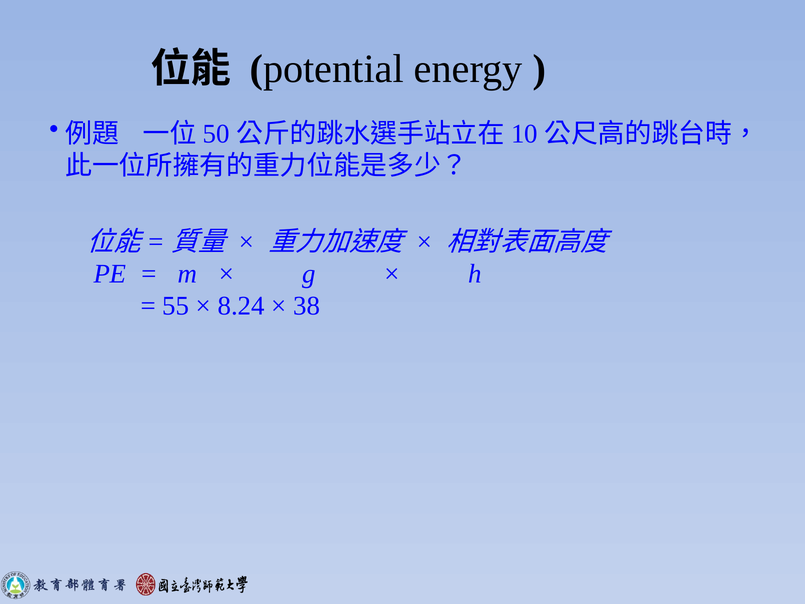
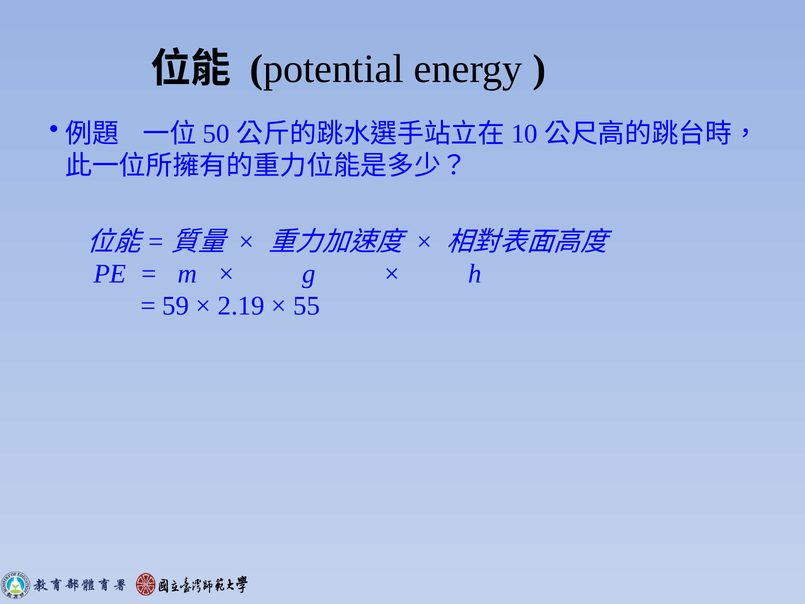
55: 55 -> 59
8.24: 8.24 -> 2.19
38: 38 -> 55
